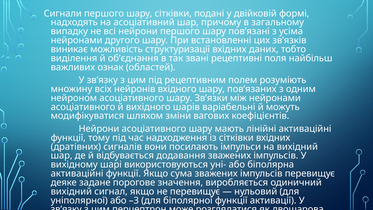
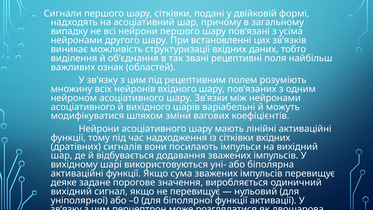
–3: –3 -> –0
